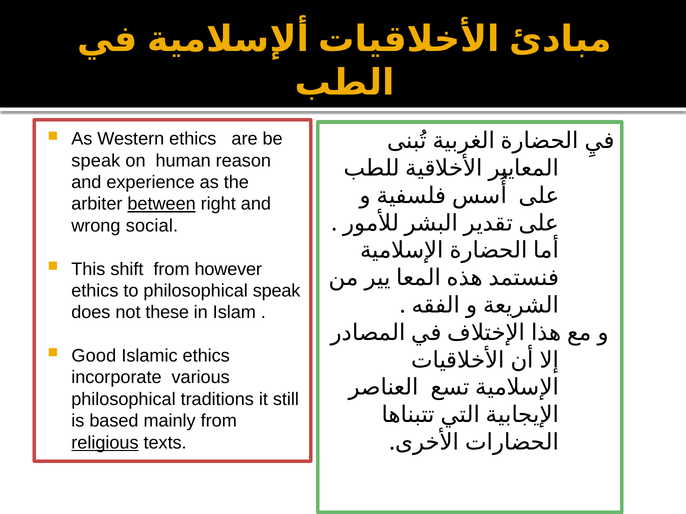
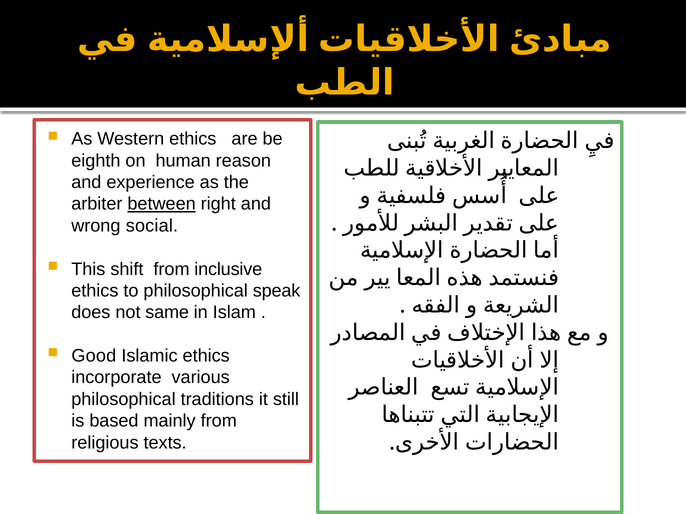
speak at (96, 161): speak -> eighth
however: however -> inclusive
these: these -> same
religious underline: present -> none
